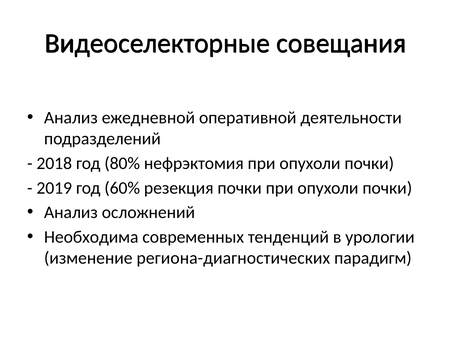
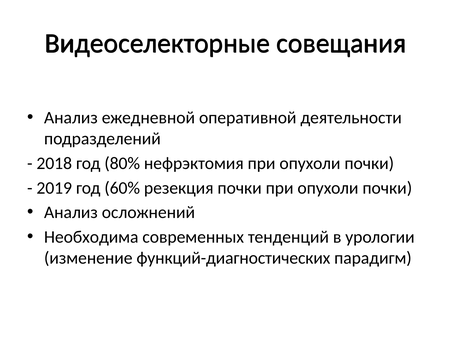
региона-диагностических: региона-диагностических -> функций-диагностических
